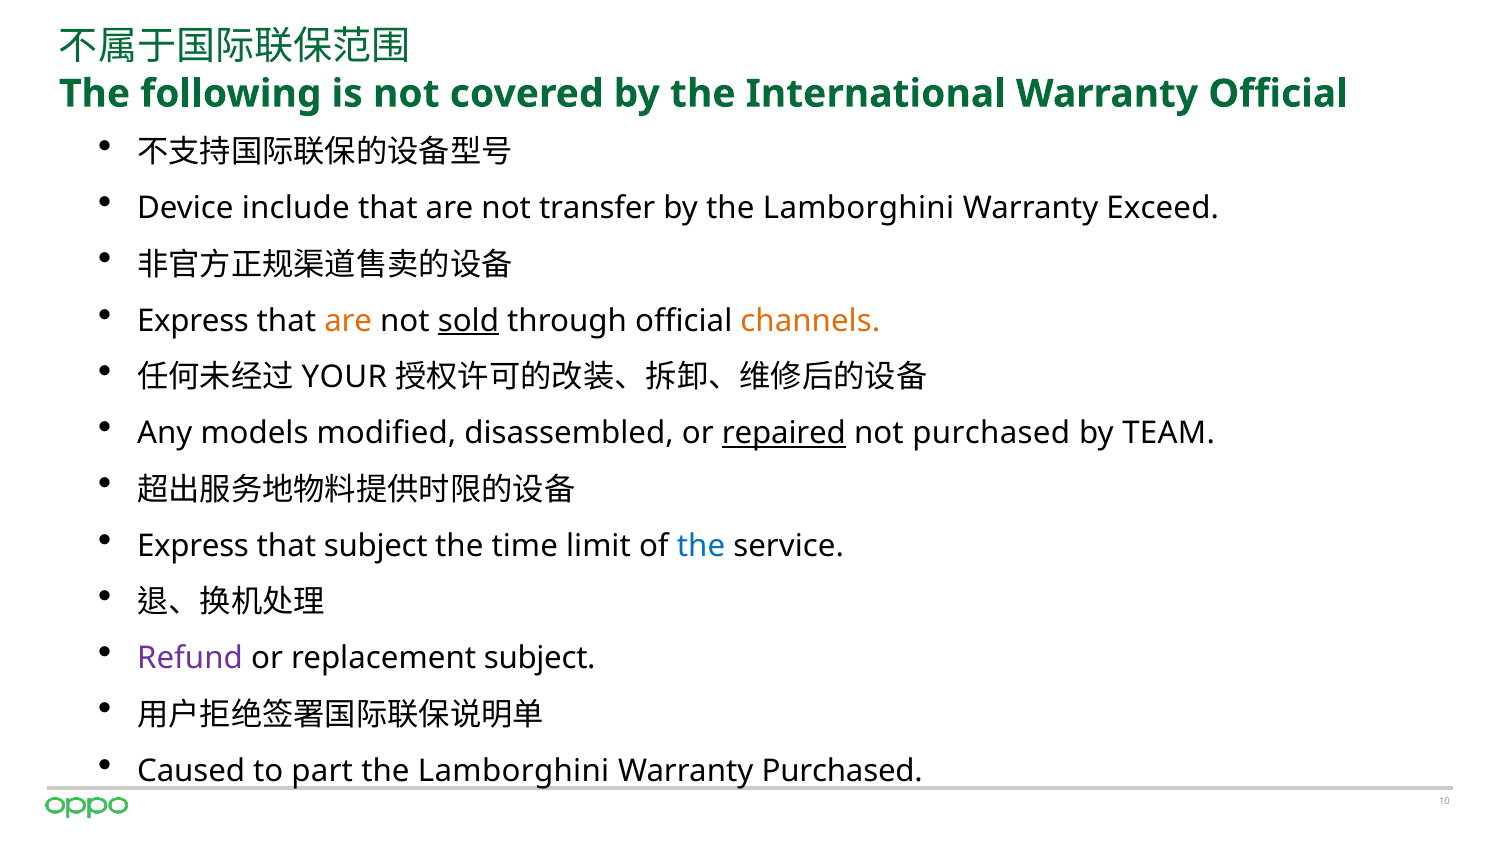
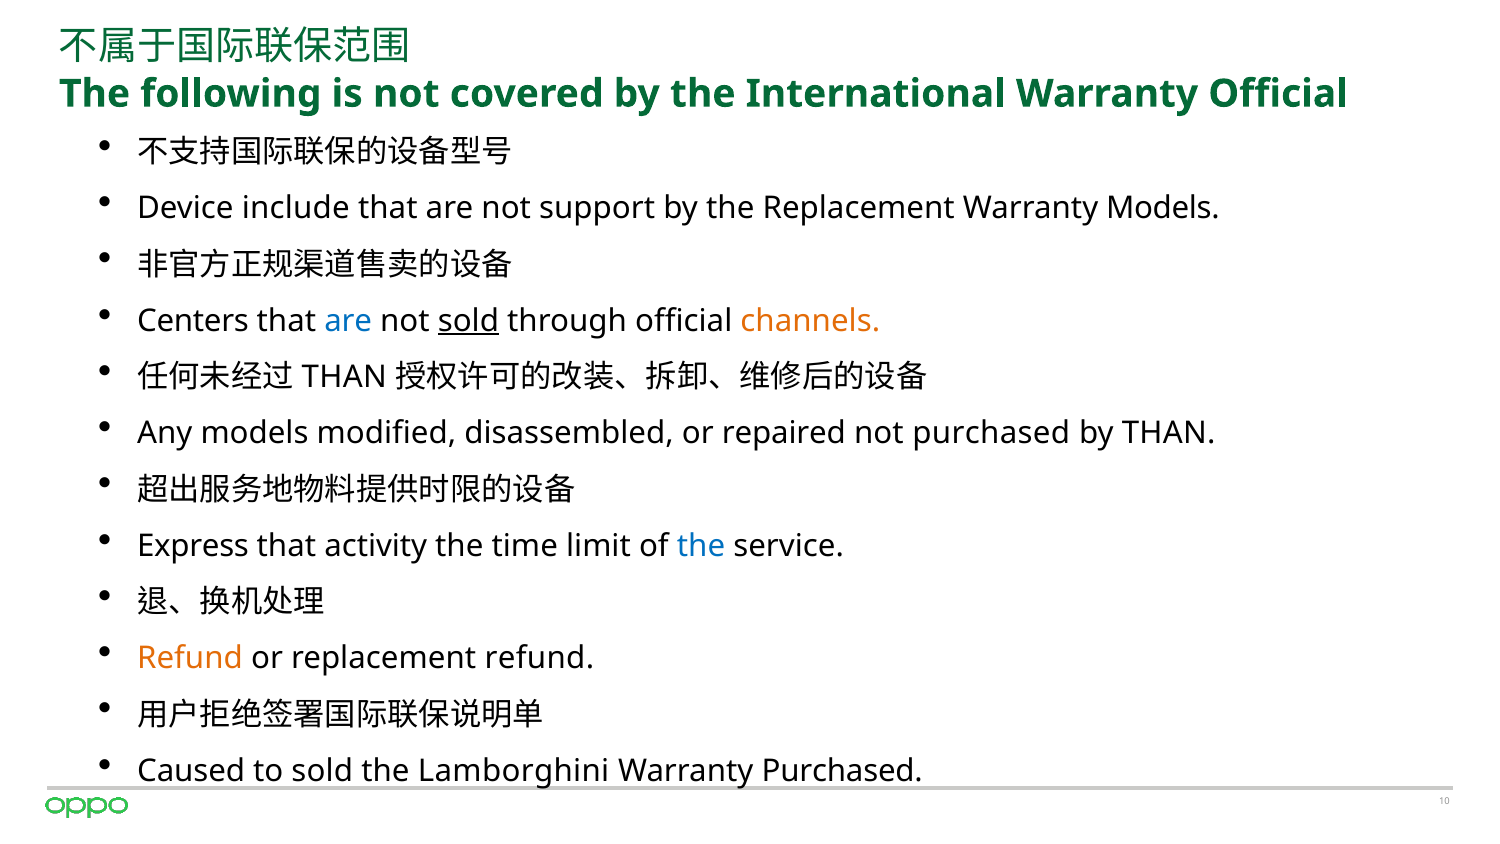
transfer: transfer -> support
by the Lamborghini: Lamborghini -> Replacement
Warranty Exceed: Exceed -> Models
Express at (193, 321): Express -> Centers
are at (348, 321) colour: orange -> blue
YOUR at (344, 377): YOUR -> THAN
repaired underline: present -> none
by TEAM: TEAM -> THAN
that subject: subject -> activity
Refund at (190, 658) colour: purple -> orange
replacement subject: subject -> refund
to part: part -> sold
